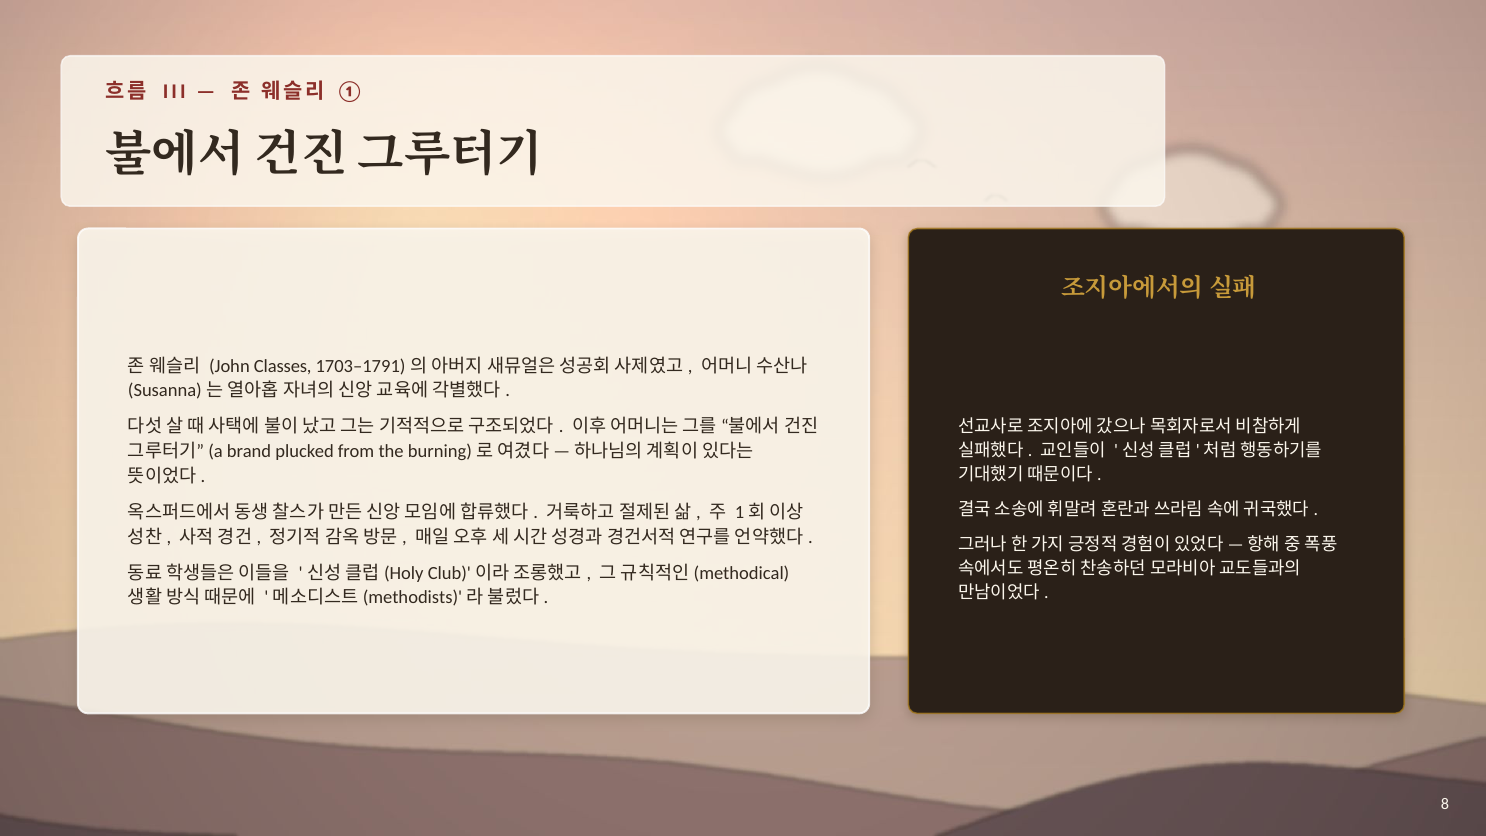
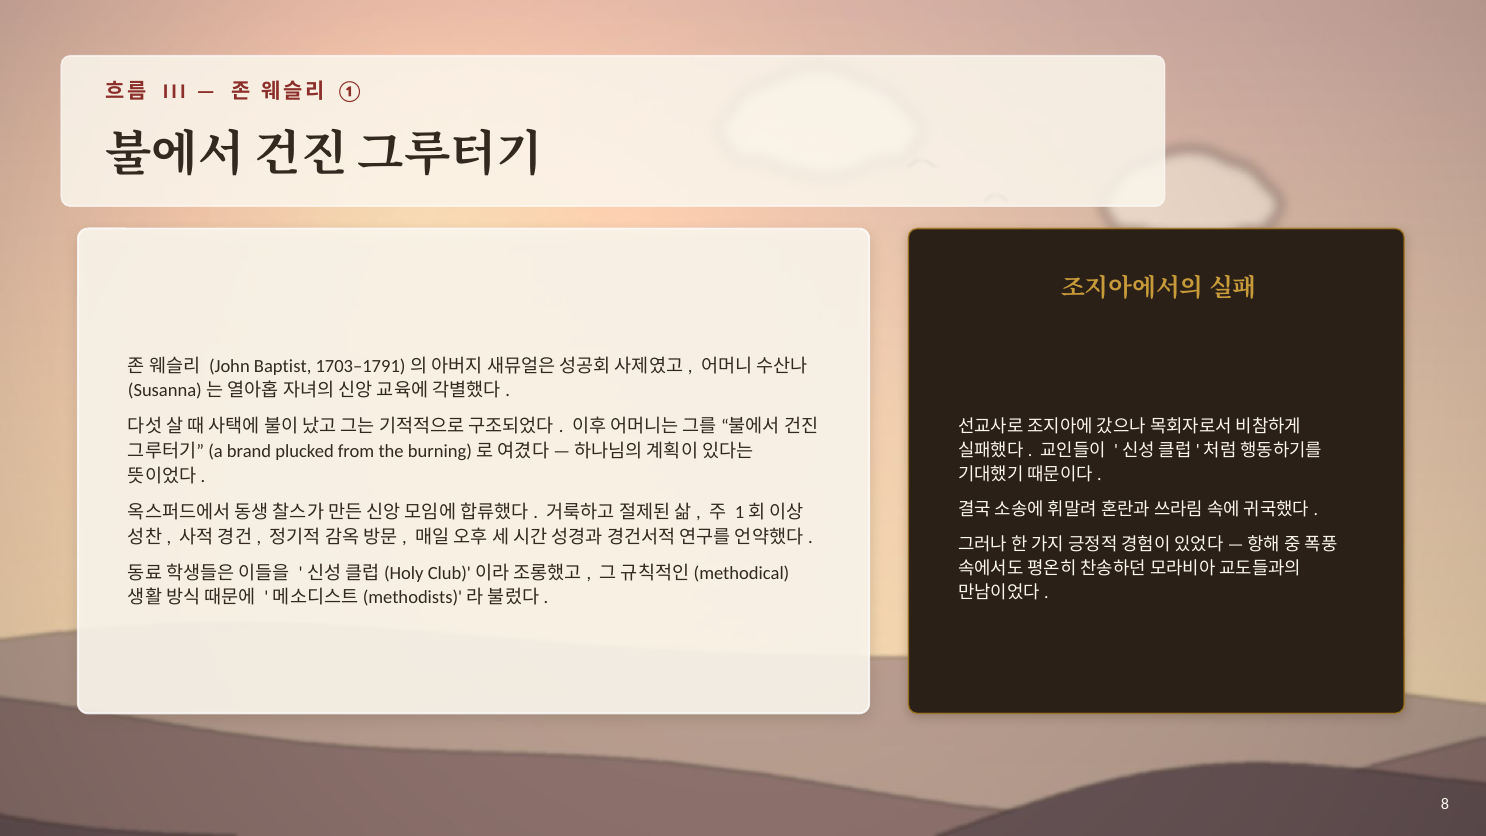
Classes: Classes -> Baptist
